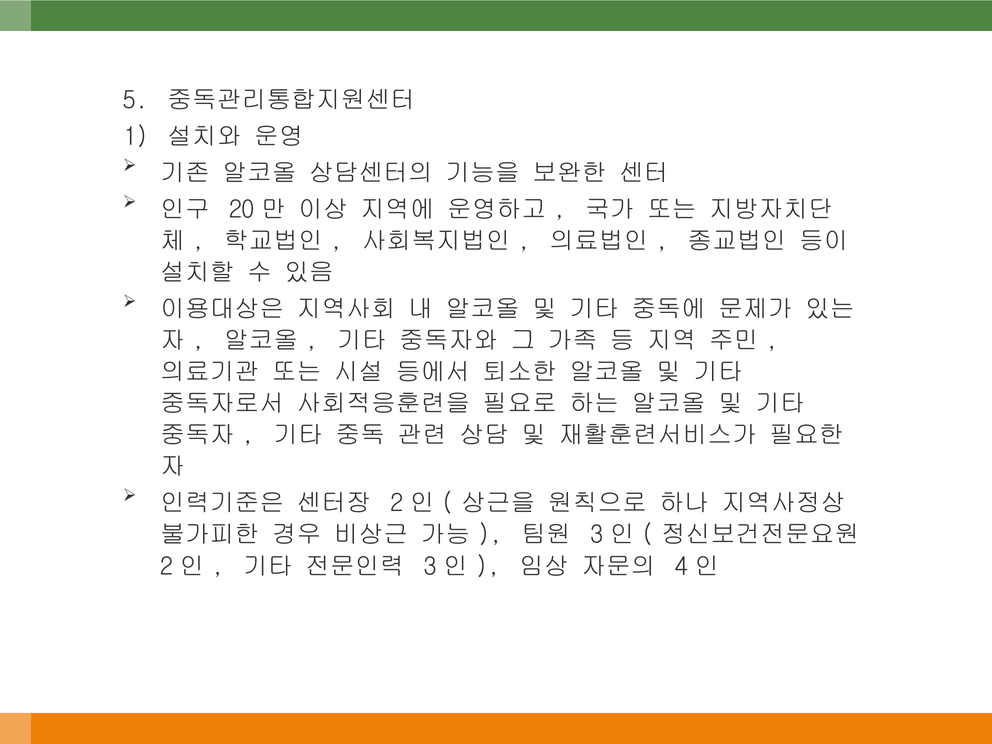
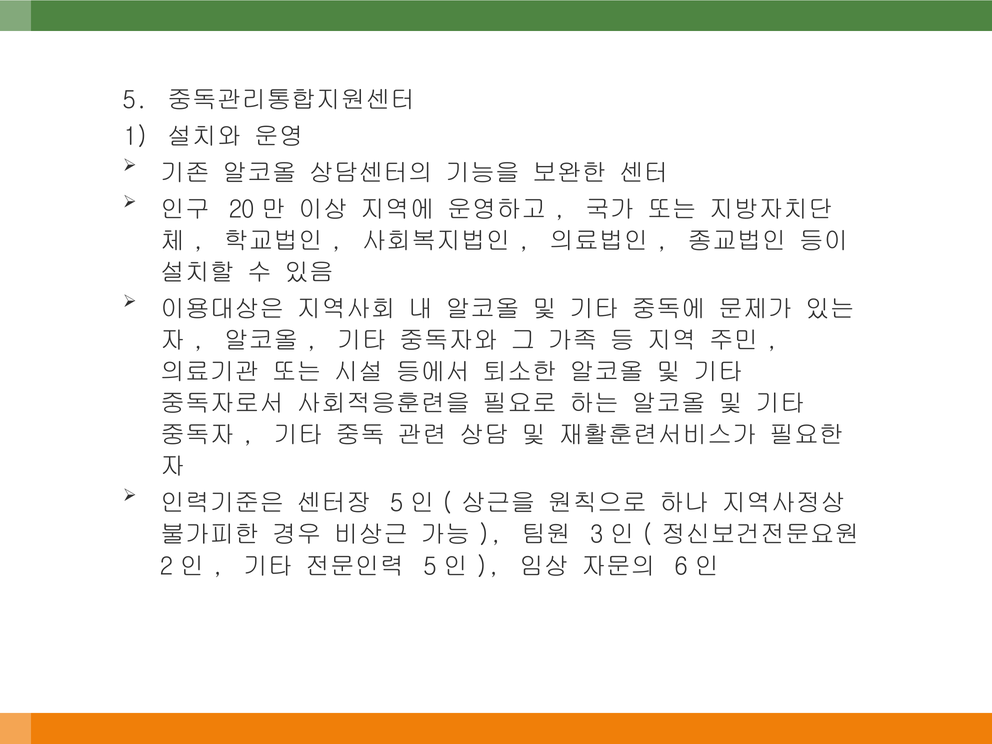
2 at (397, 503): 2 -> 5
3 at (430, 566): 3 -> 5
4: 4 -> 6
